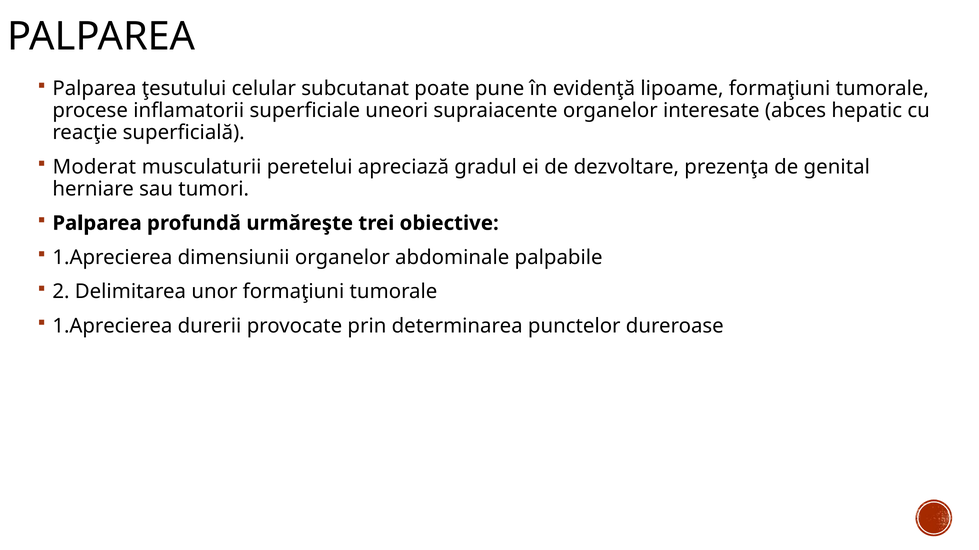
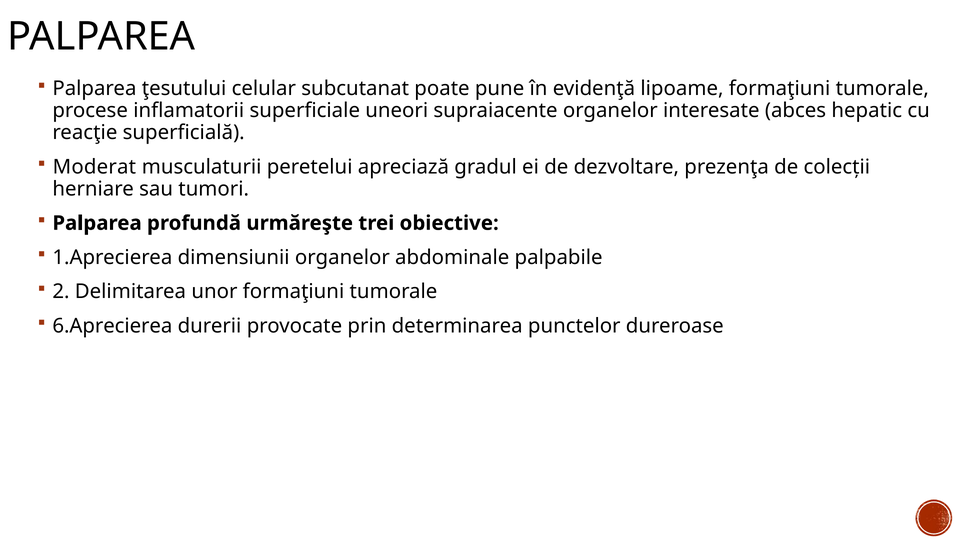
genital: genital -> colecții
1.Aprecierea at (112, 326): 1.Aprecierea -> 6.Aprecierea
